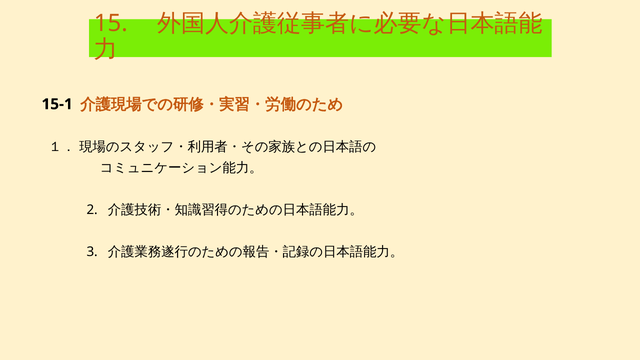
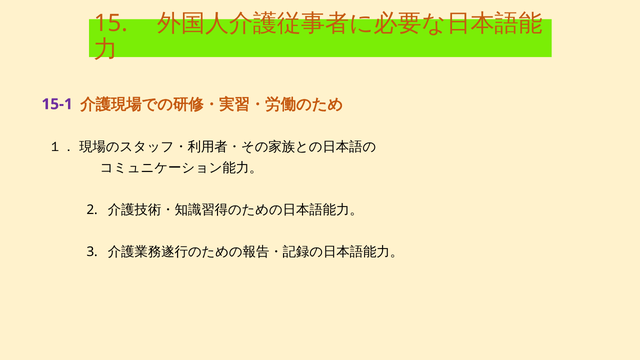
15-1 colour: black -> purple
